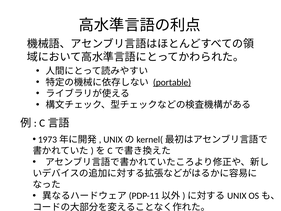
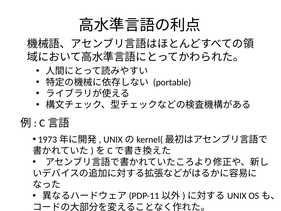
portable underline: present -> none
